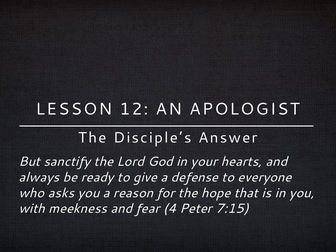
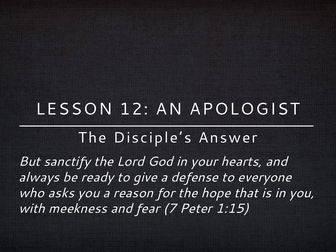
4: 4 -> 7
7:15: 7:15 -> 1:15
